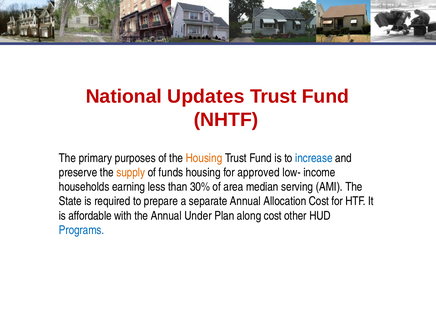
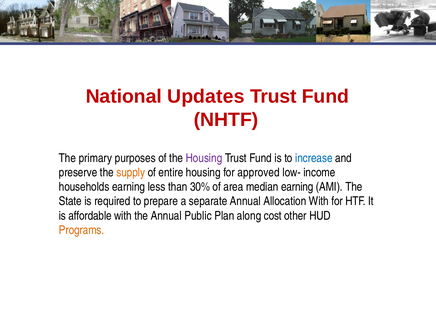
Housing at (204, 158) colour: orange -> purple
funds: funds -> entire
median serving: serving -> earning
Allocation Cost: Cost -> With
Under: Under -> Public
Programs colour: blue -> orange
